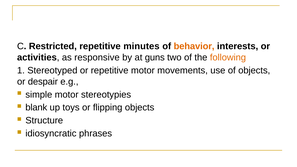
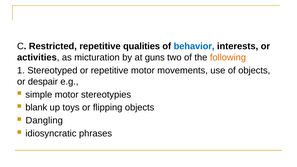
minutes: minutes -> qualities
behavior colour: orange -> blue
responsive: responsive -> micturation
Structure: Structure -> Dangling
